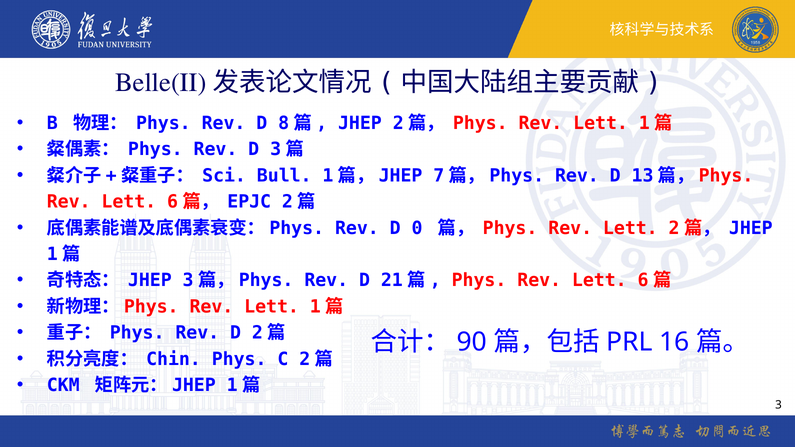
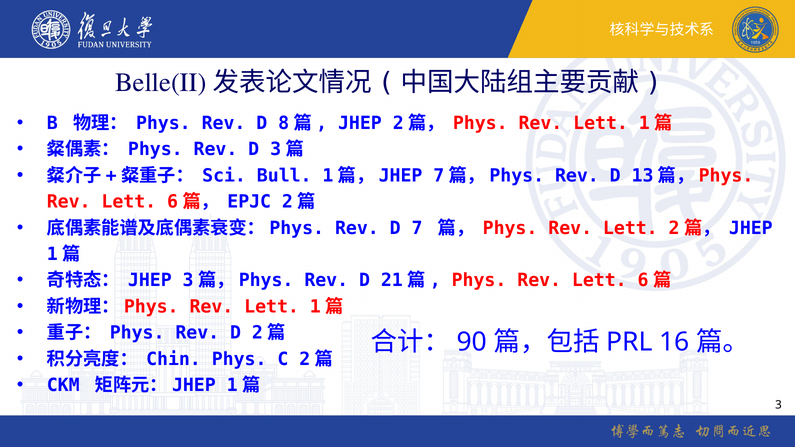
0: 0 -> 7
